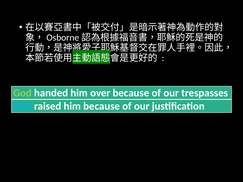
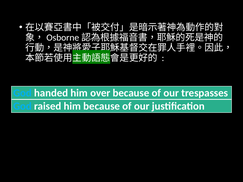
God at (22, 93) colour: light green -> light blue
